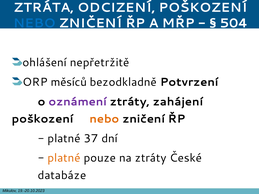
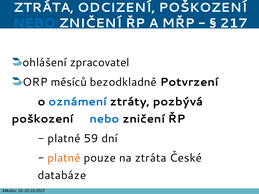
504: 504 -> 217
nepřetržitě: nepřetržitě -> zpracovatel
oznámení colour: purple -> blue
zahájení: zahájení -> pozbývá
nebo at (104, 119) colour: orange -> blue
37: 37 -> 59
na ztráty: ztráty -> ztráta
